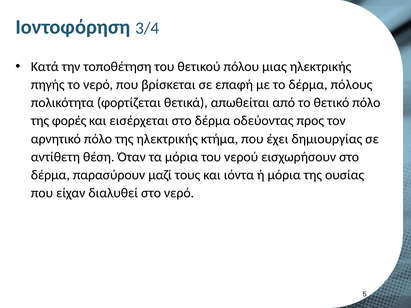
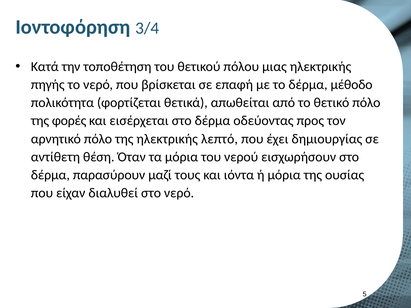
πόλους: πόλους -> μέθοδο
κτήμα: κτήμα -> λεπτό
